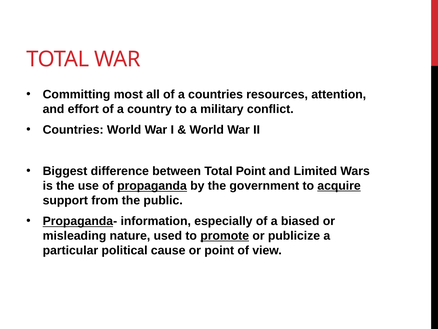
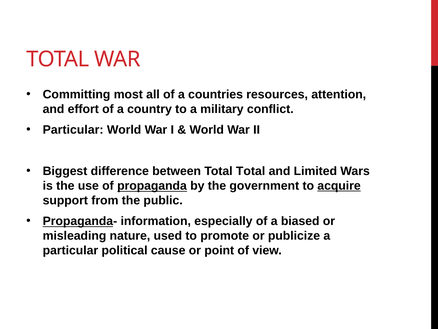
Countries at (73, 130): Countries -> Particular
Total Point: Point -> Total
promote underline: present -> none
